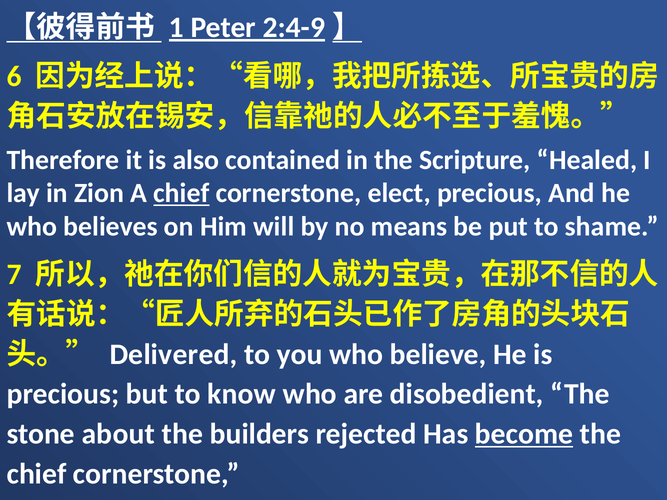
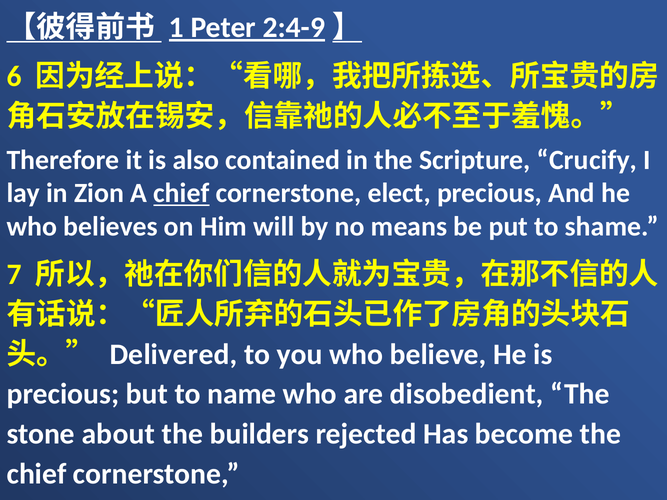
Healed: Healed -> Crucify
know: know -> name
become underline: present -> none
